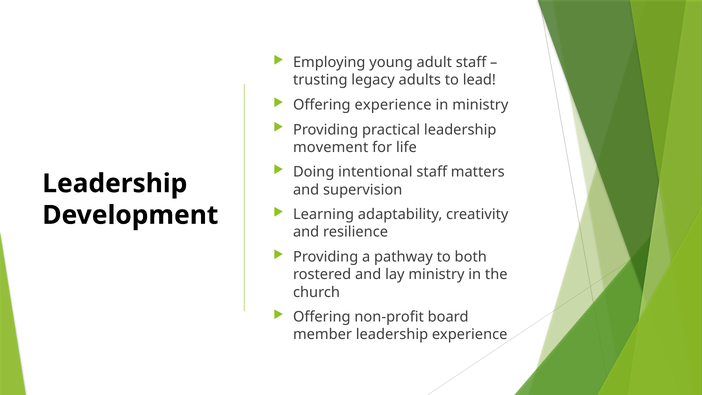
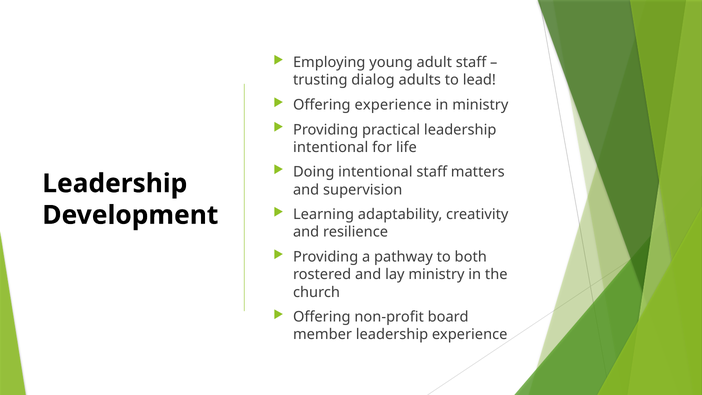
legacy: legacy -> dialog
movement at (331, 147): movement -> intentional
